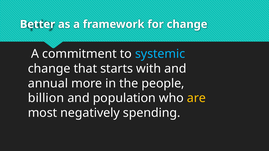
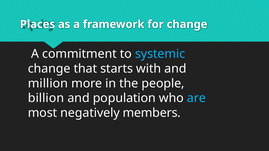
Better: Better -> Places
annual: annual -> million
are colour: yellow -> light blue
spending: spending -> members
